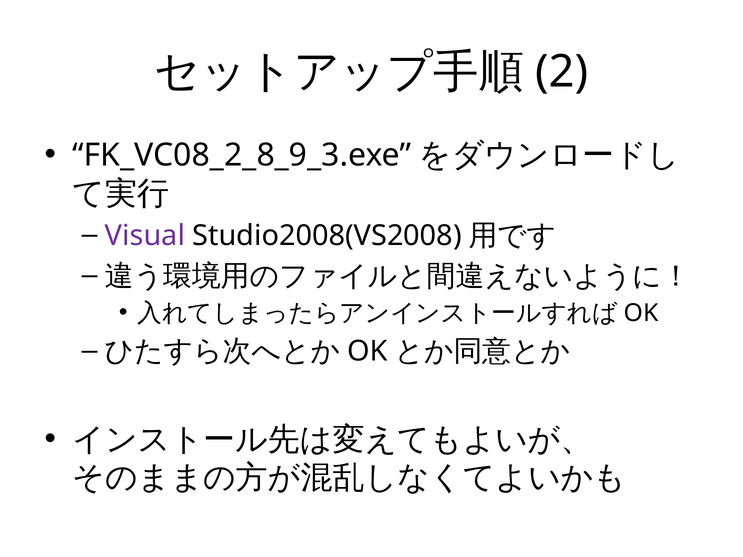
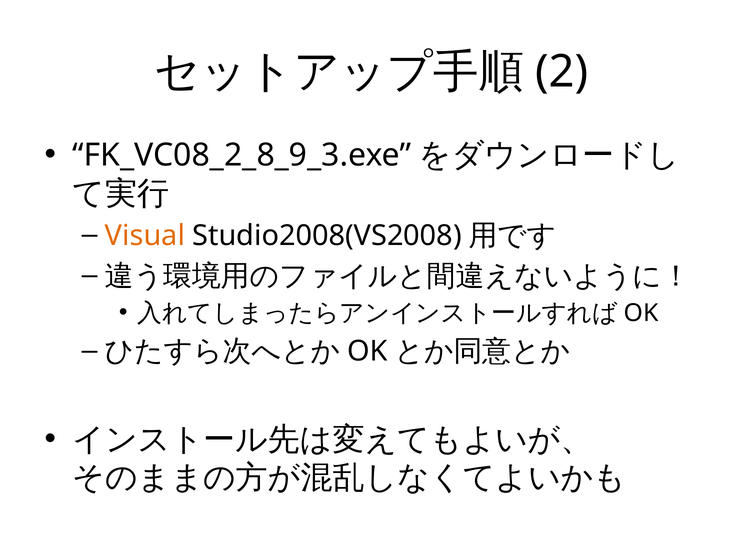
Visual colour: purple -> orange
